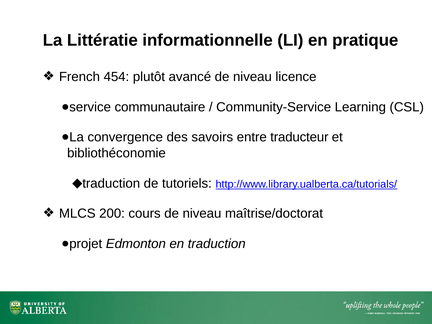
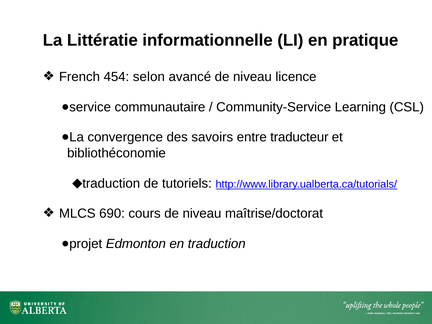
plutôt: plutôt -> selon
200: 200 -> 690
